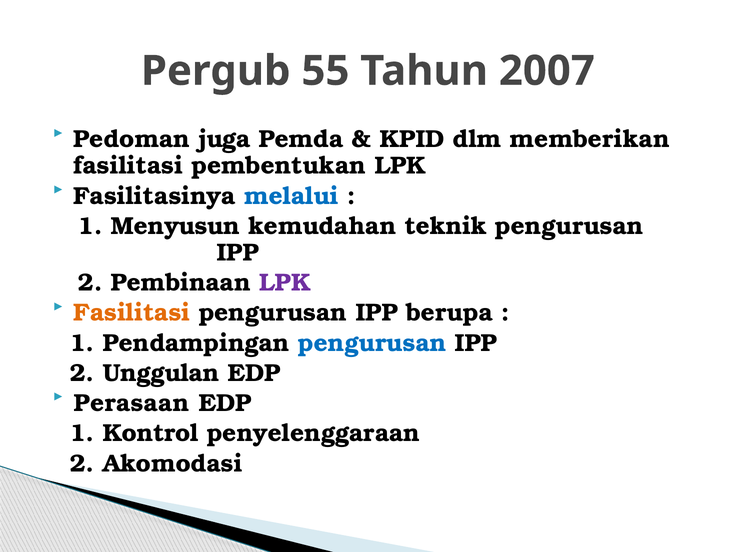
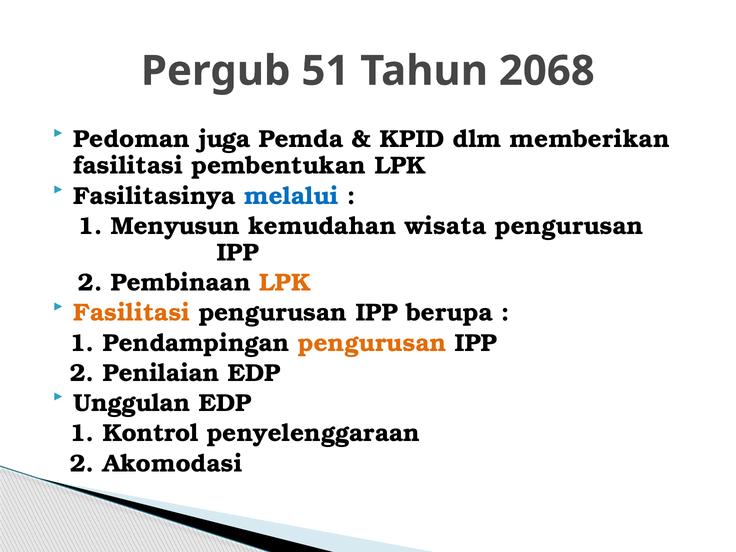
55: 55 -> 51
2007: 2007 -> 2068
teknik: teknik -> wisata
LPK at (285, 283) colour: purple -> orange
pengurusan at (372, 343) colour: blue -> orange
Unggulan: Unggulan -> Penilaian
Perasaan: Perasaan -> Unggulan
